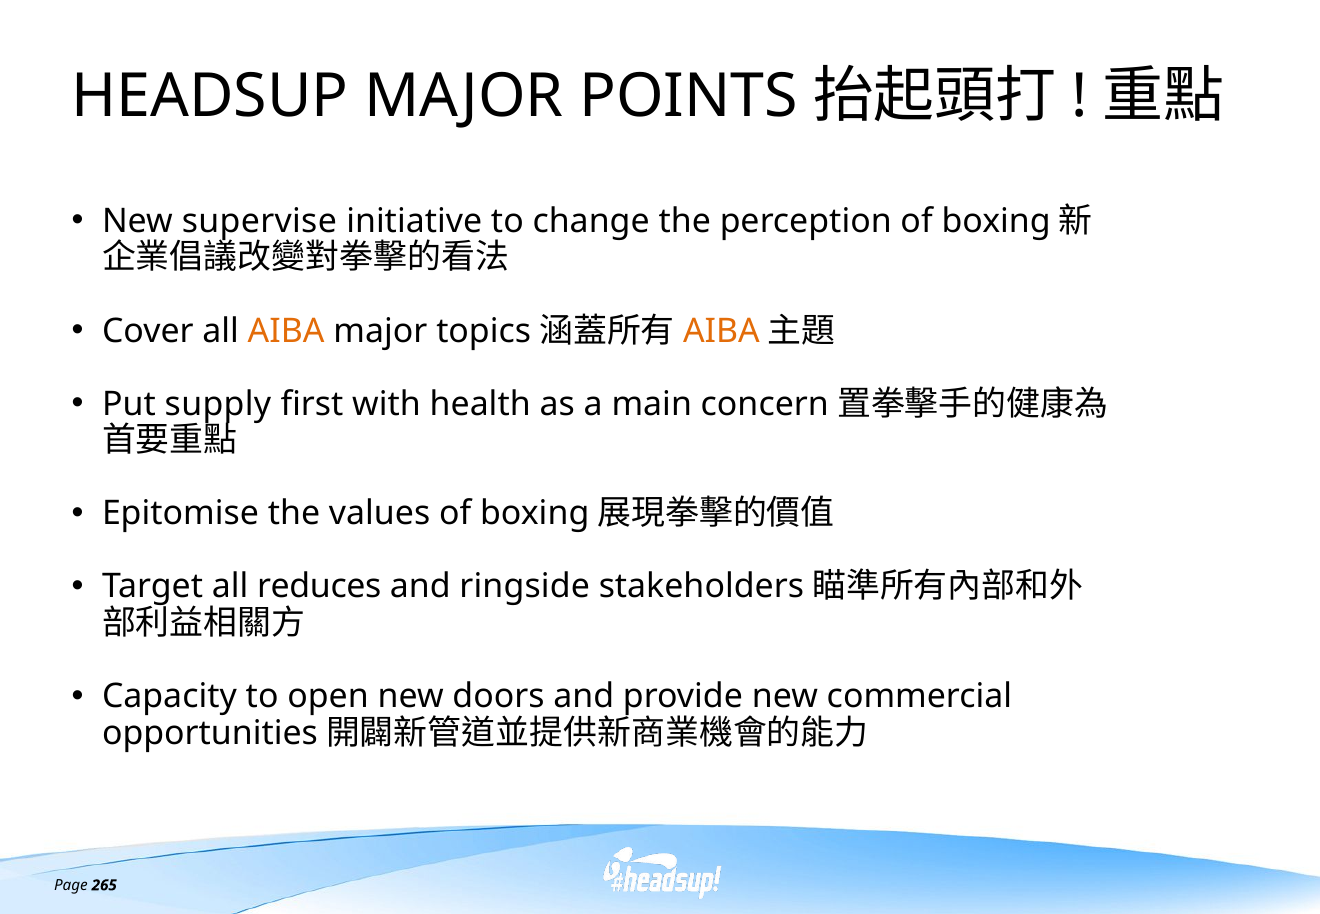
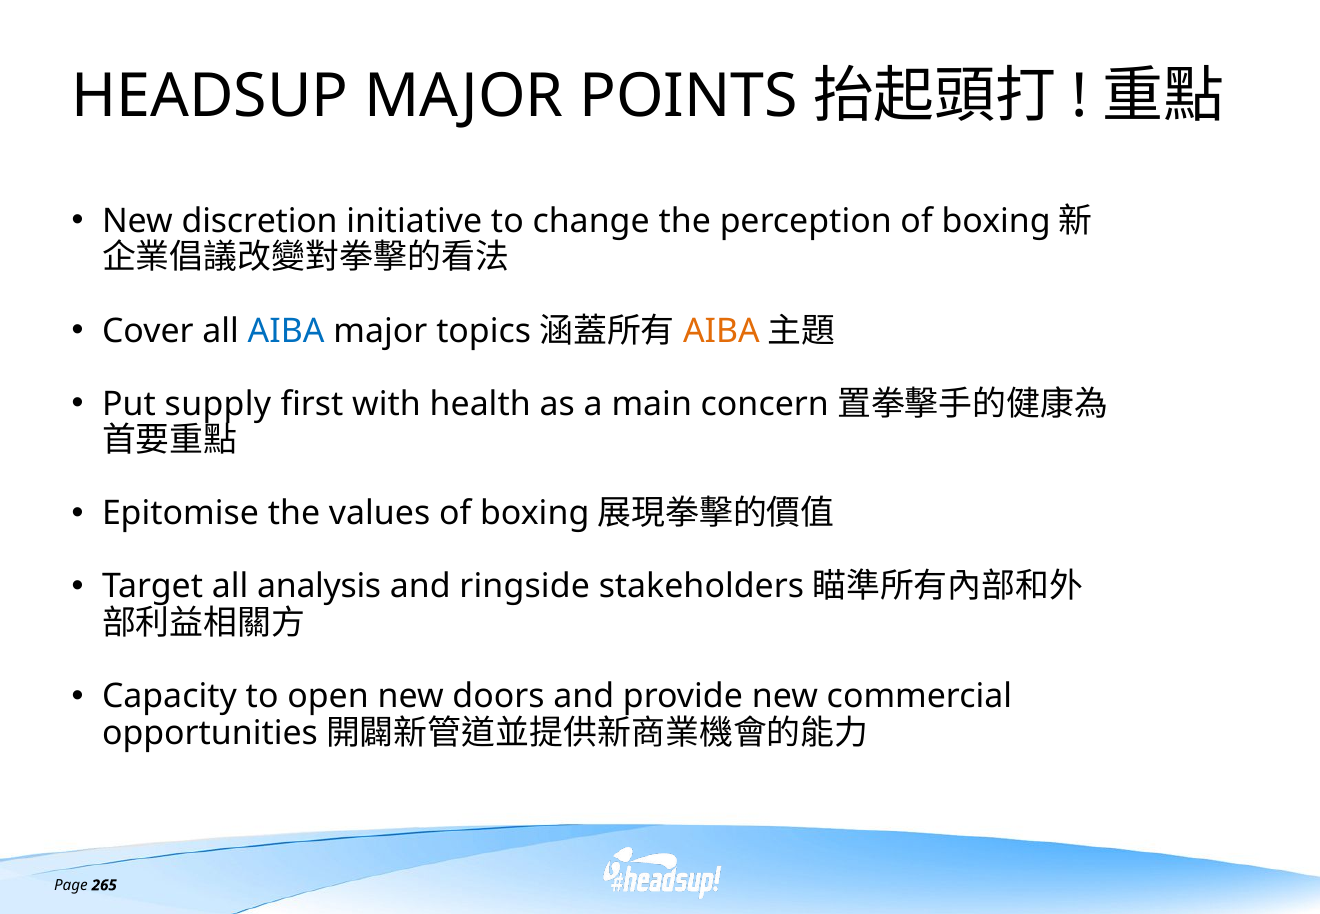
supervise: supervise -> discretion
AIBA at (286, 331) colour: orange -> blue
reduces: reduces -> analysis
